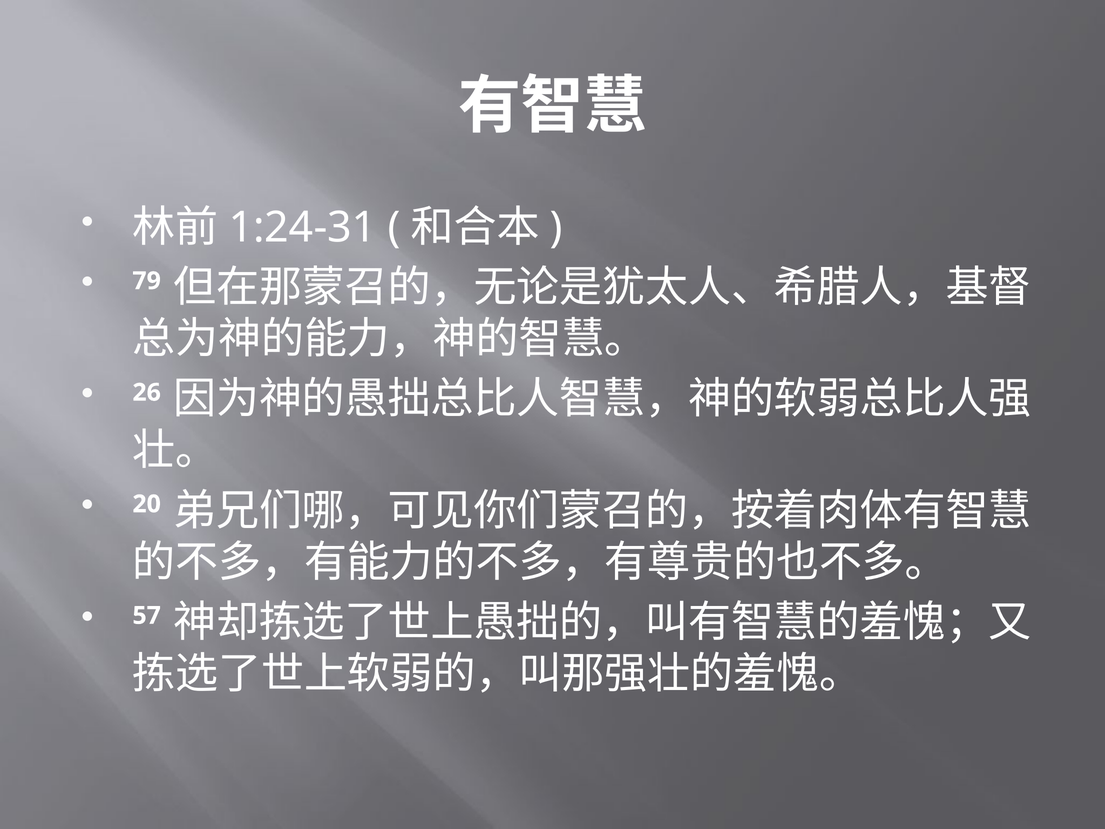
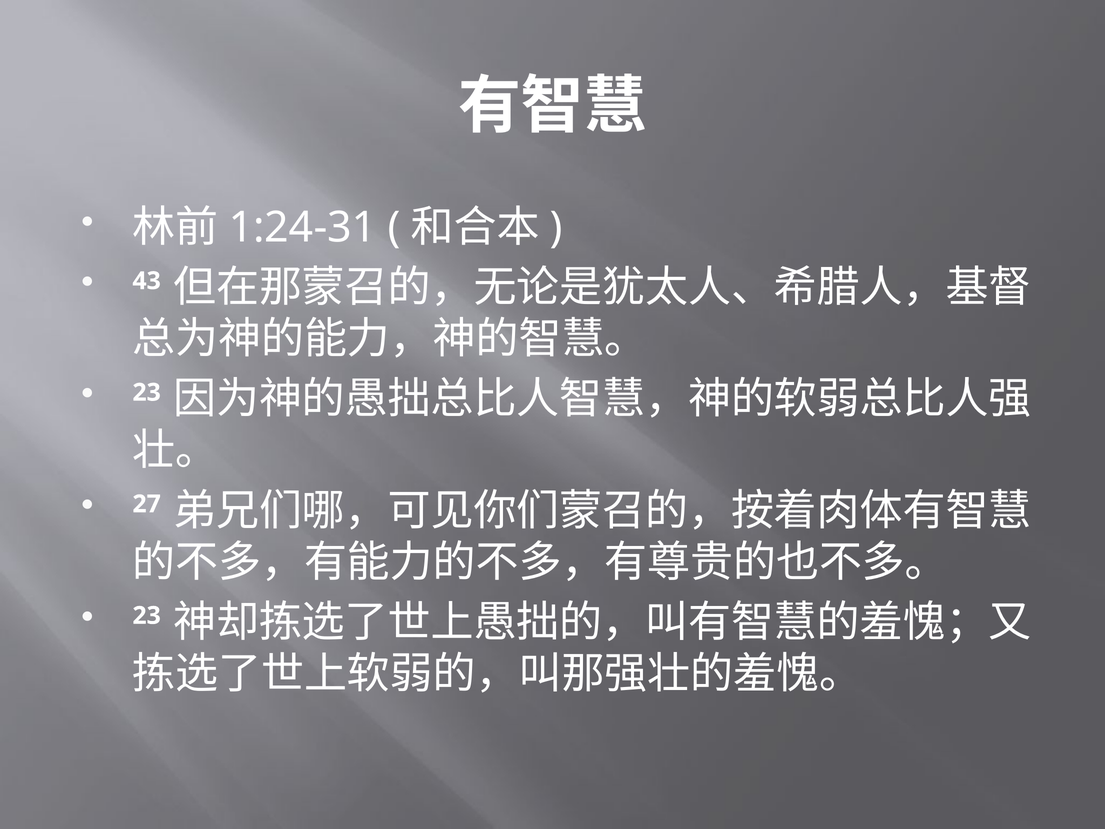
79: 79 -> 43
26 at (147, 392): 26 -> 23
20: 20 -> 27
57 at (147, 615): 57 -> 23
